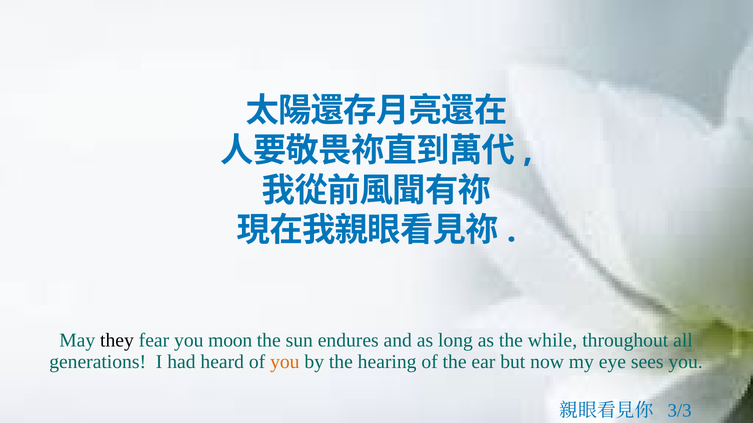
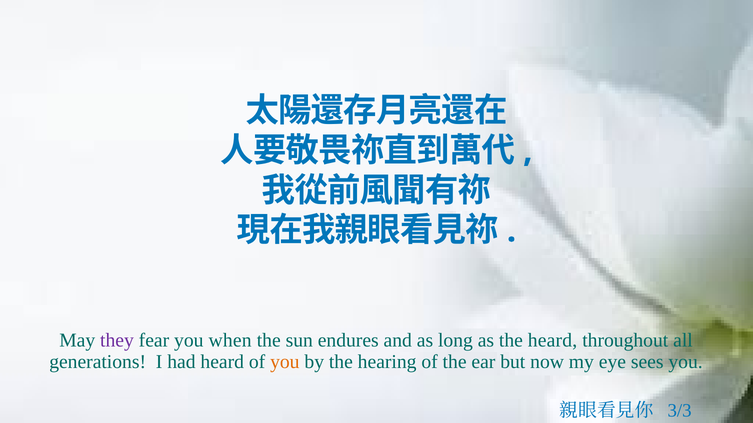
they colour: black -> purple
moon: moon -> when
the while: while -> heard
